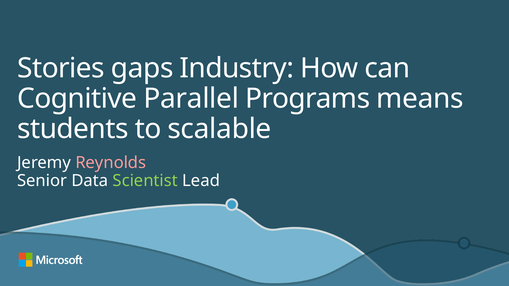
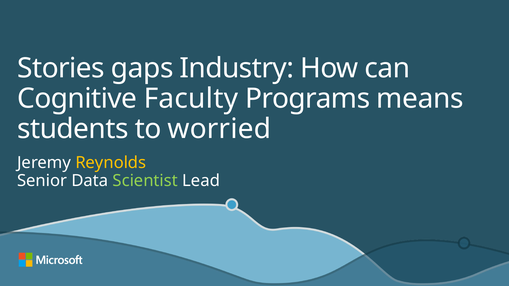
Parallel: Parallel -> Faculty
scalable: scalable -> worried
Reynolds colour: pink -> yellow
